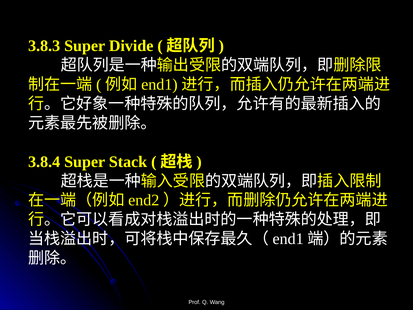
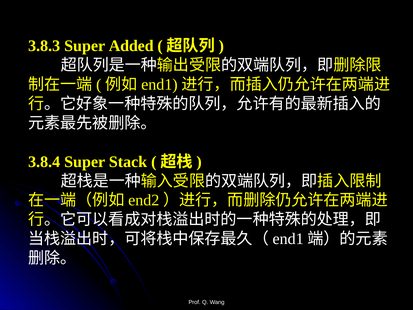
Divide: Divide -> Added
